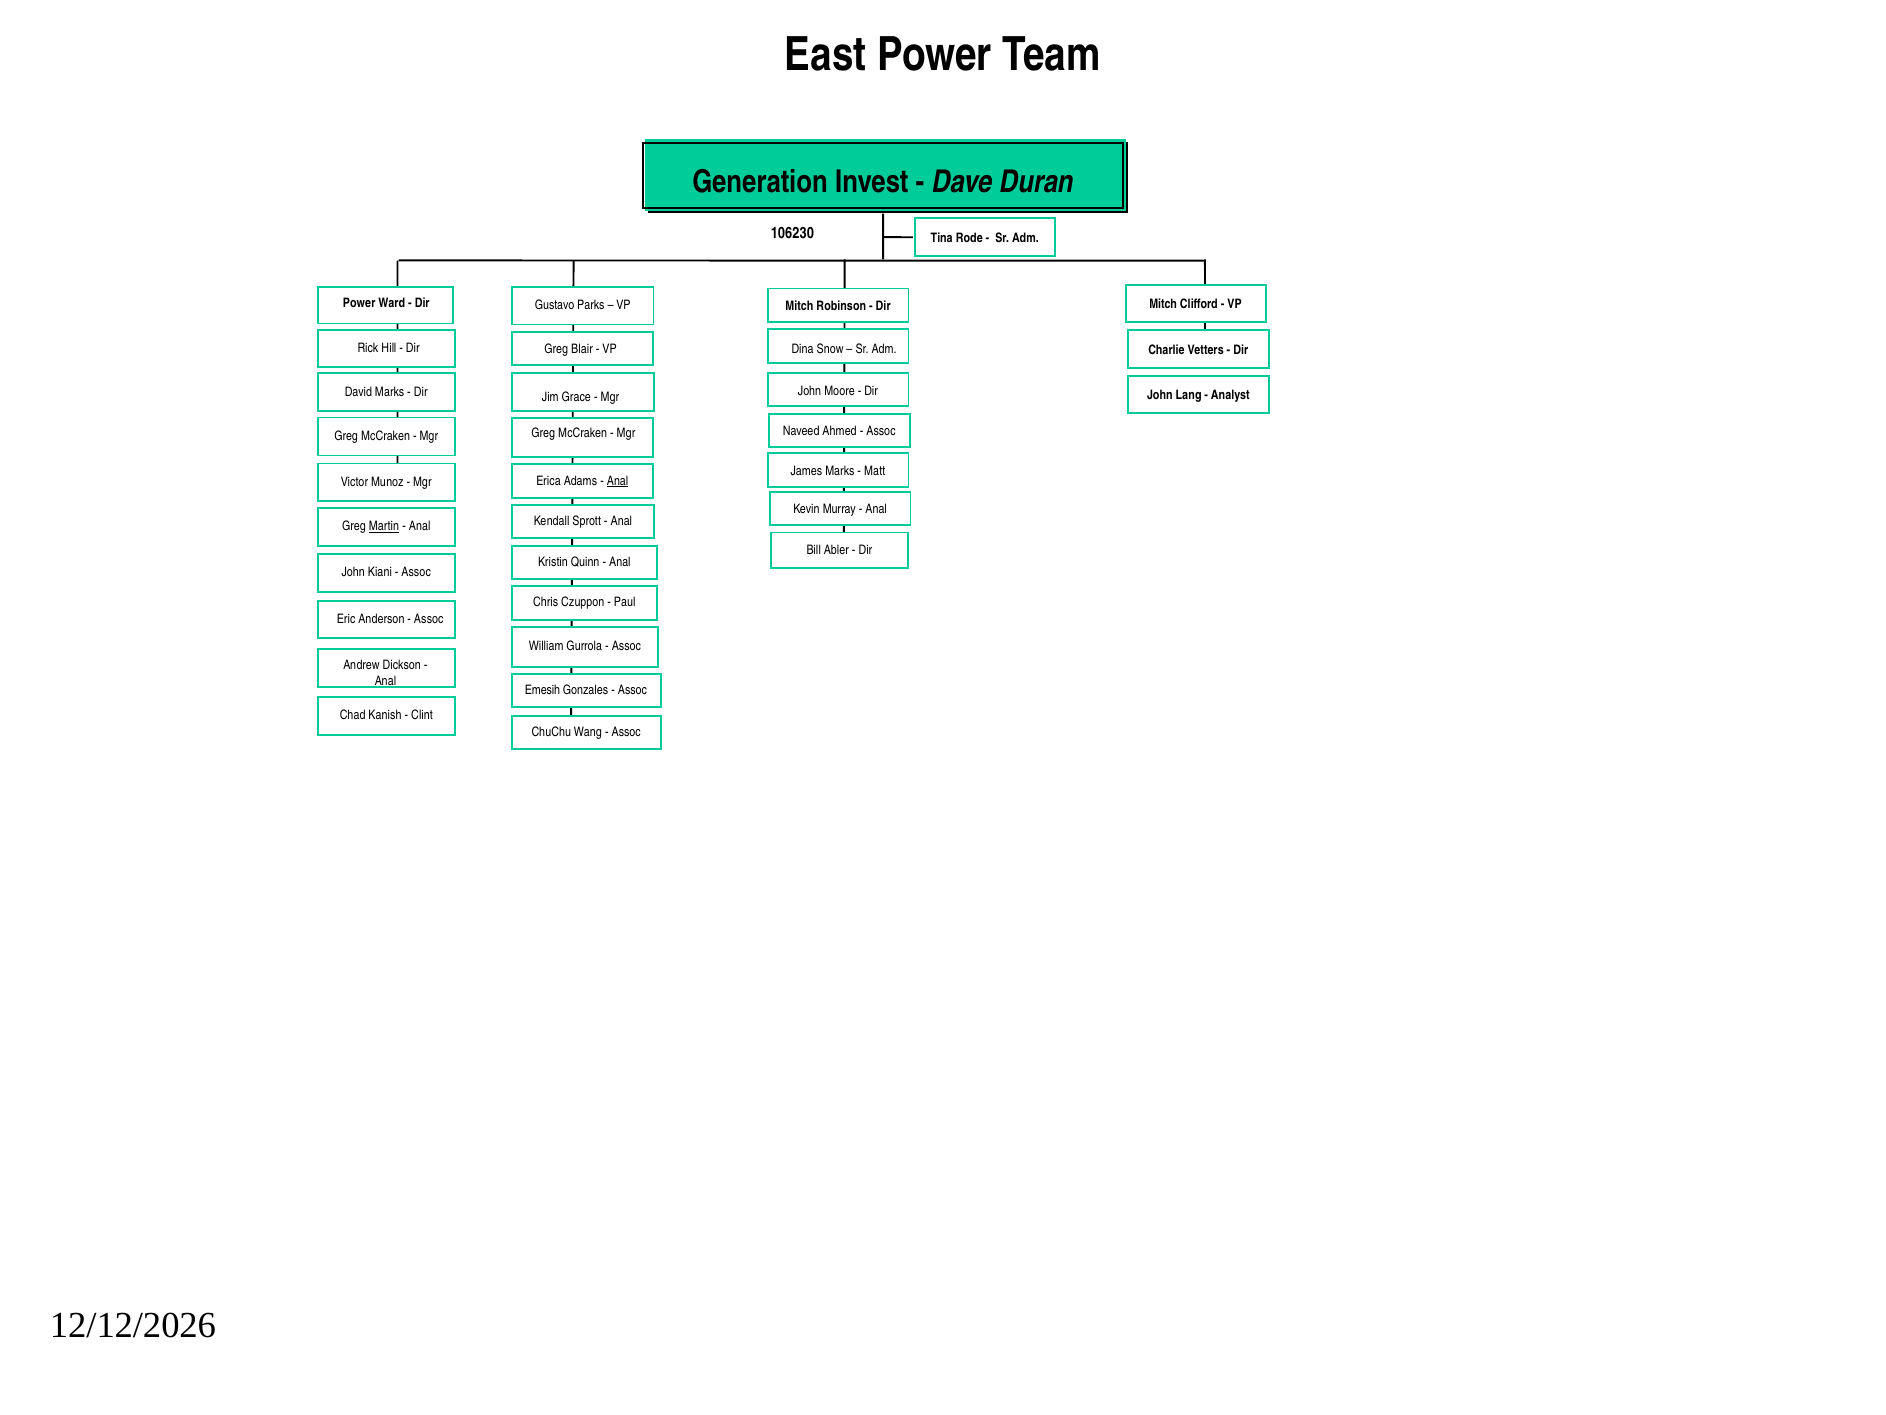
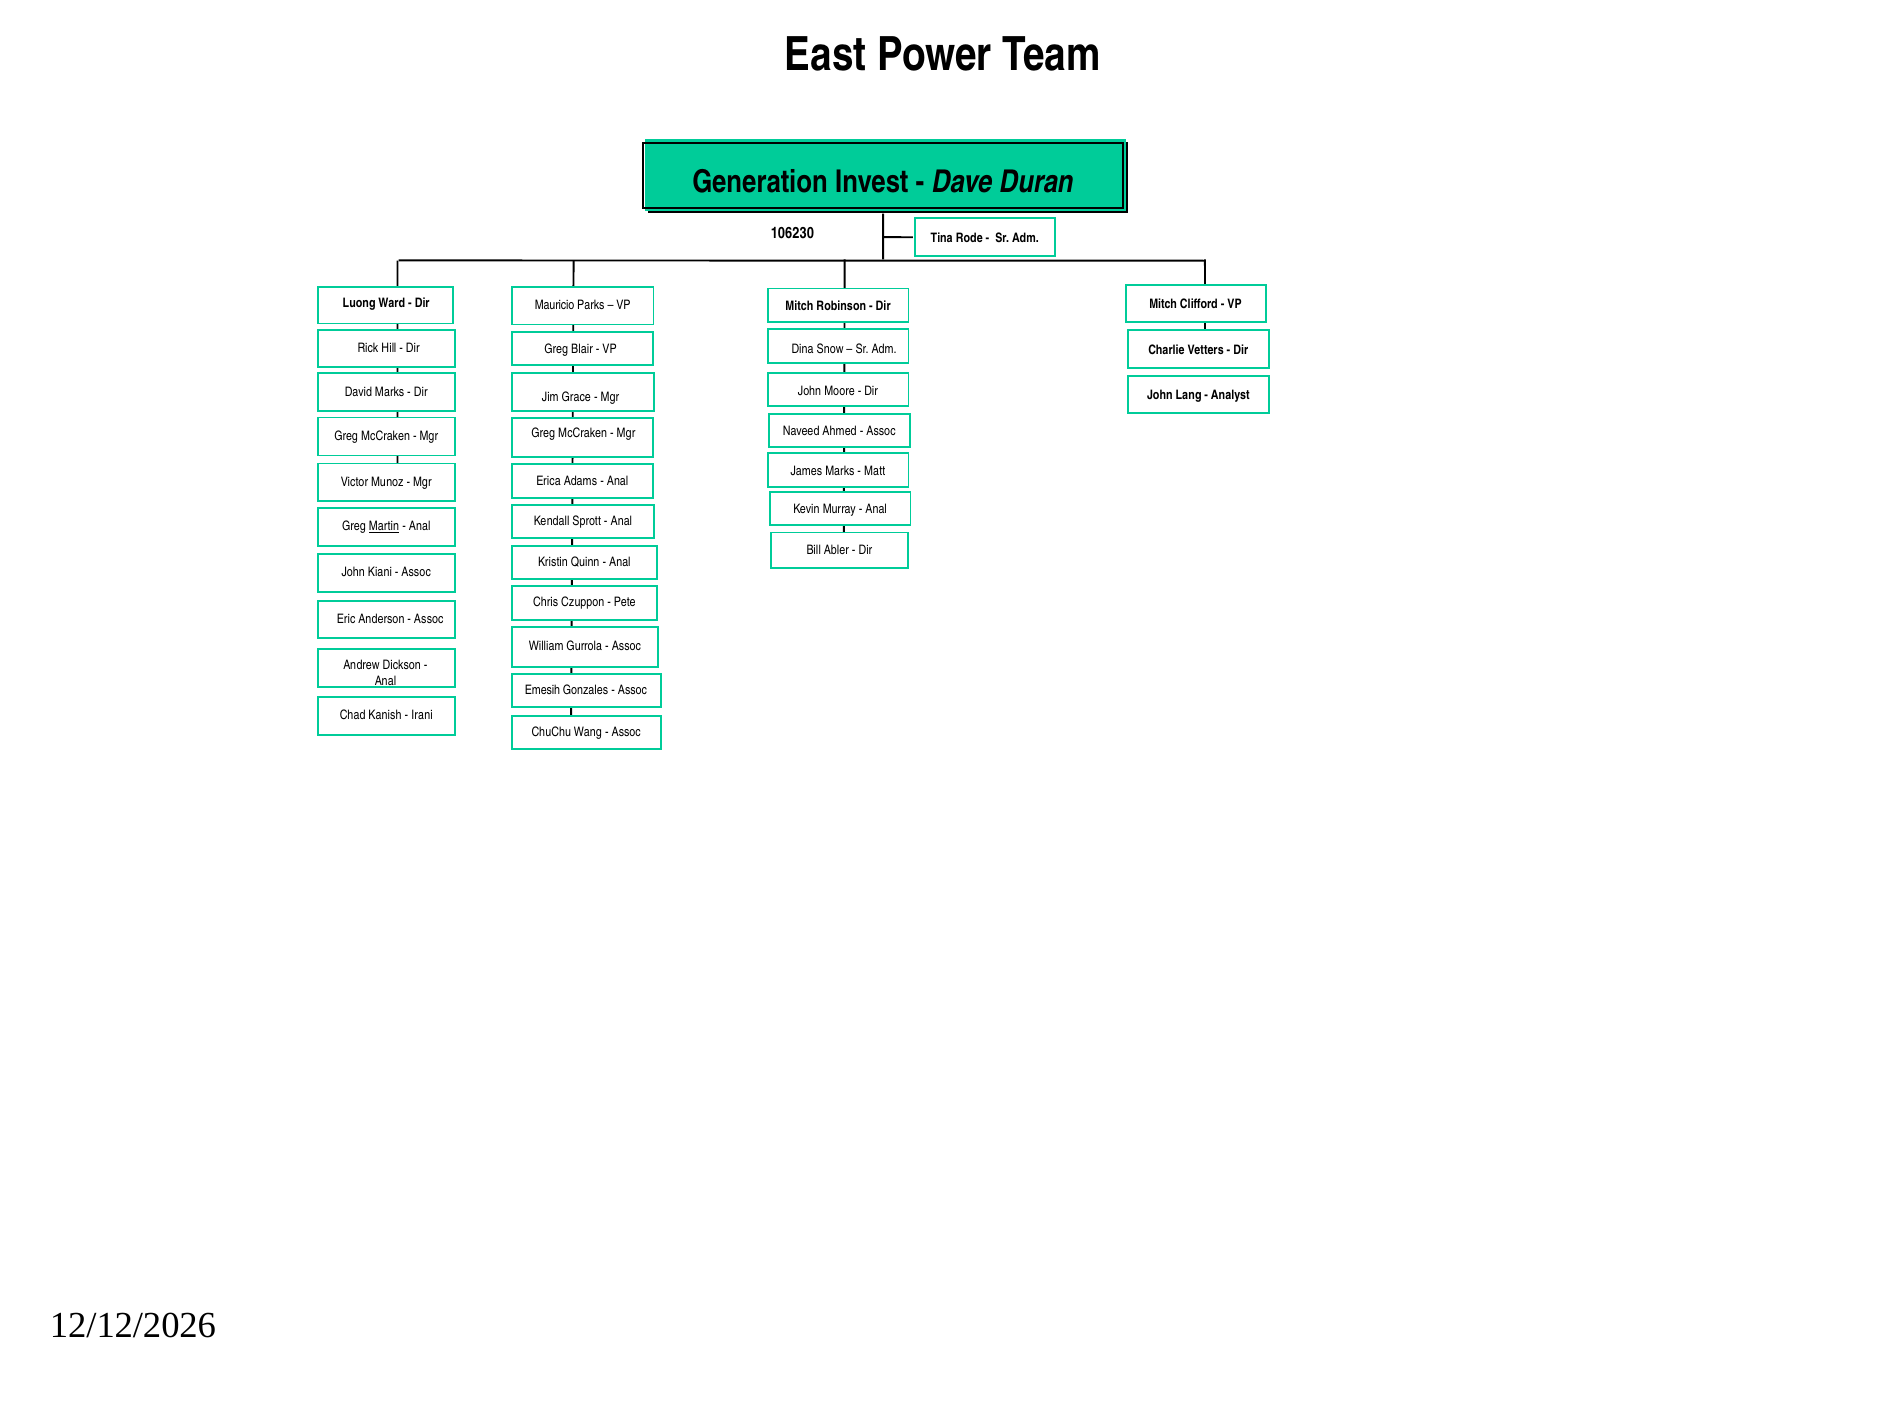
Power at (359, 303): Power -> Luong
Gustavo: Gustavo -> Mauricio
Anal at (618, 481) underline: present -> none
Paul: Paul -> Pete
Clint: Clint -> Irani
